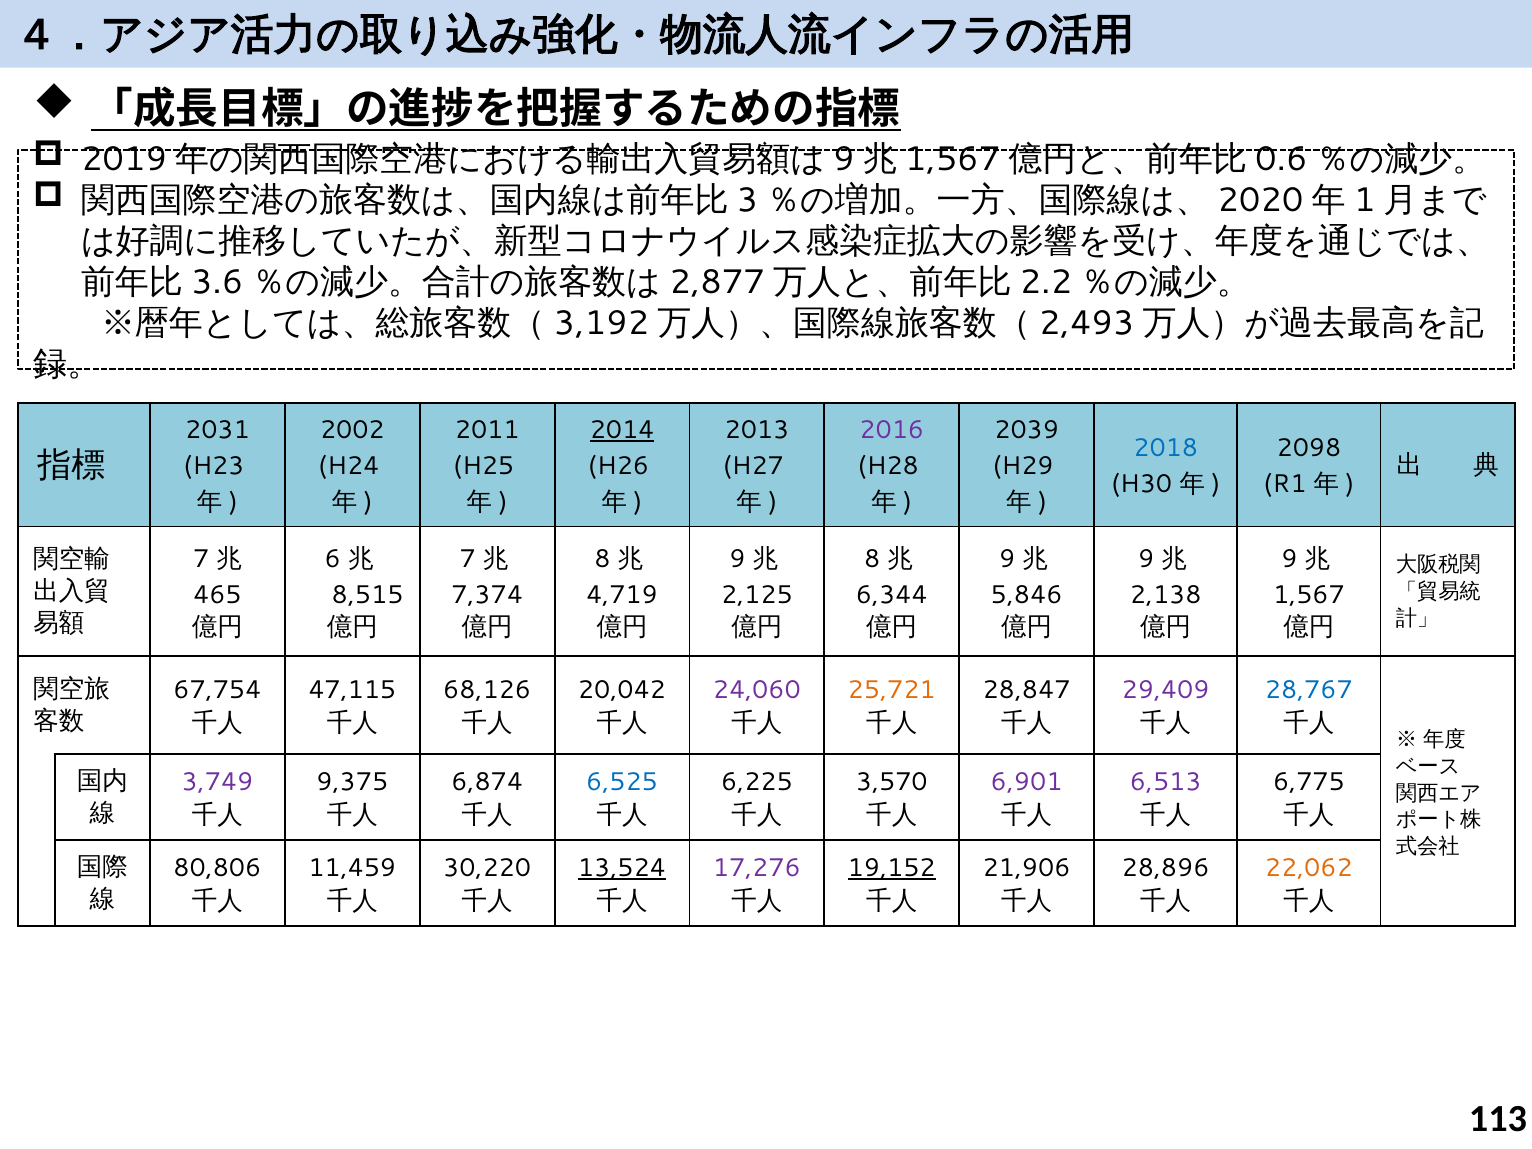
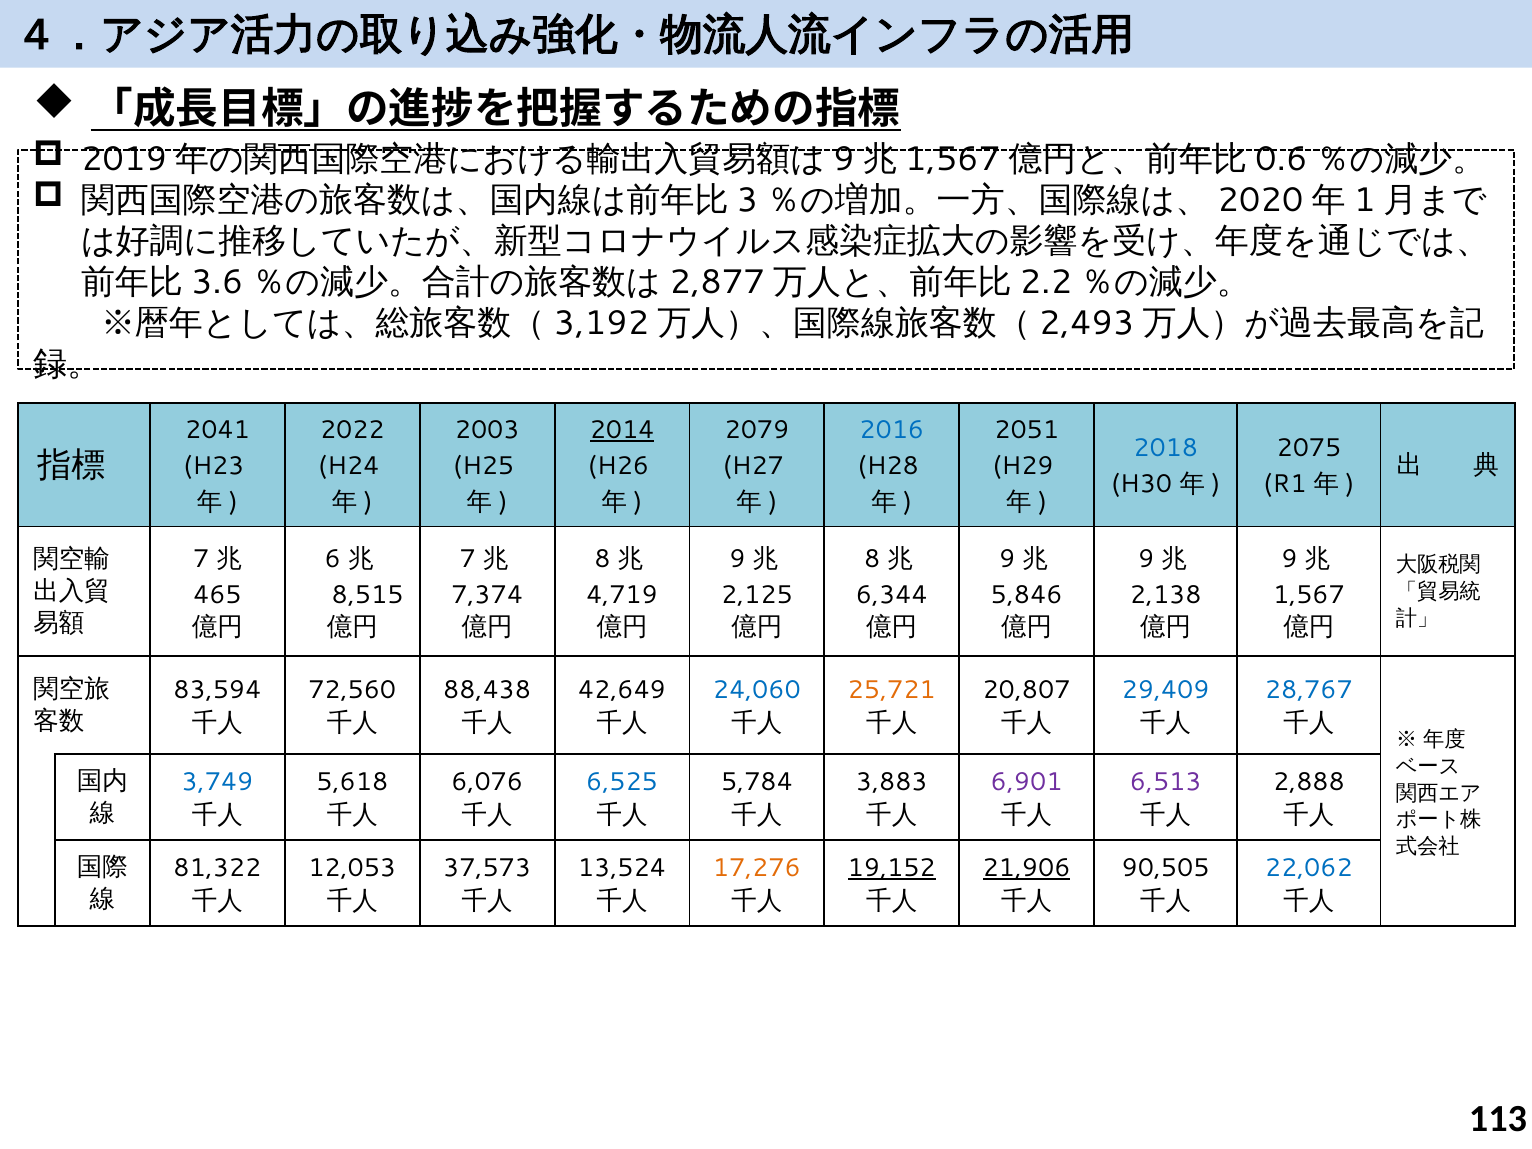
2031: 2031 -> 2041
2002: 2002 -> 2022
2011: 2011 -> 2003
2013: 2013 -> 2079
2016 colour: purple -> blue
2039: 2039 -> 2051
2098: 2098 -> 2075
67,754: 67,754 -> 83,594
47,115: 47,115 -> 72,560
68,126: 68,126 -> 88,438
20,042: 20,042 -> 42,649
24,060 colour: purple -> blue
28,847: 28,847 -> 20,807
29,409 colour: purple -> blue
3,749 colour: purple -> blue
9,375: 9,375 -> 5,618
6,874: 6,874 -> 6,076
6,225: 6,225 -> 5,784
3,570: 3,570 -> 3,883
6,775: 6,775 -> 2,888
80,806: 80,806 -> 81,322
11,459: 11,459 -> 12,053
30,220: 30,220 -> 37,573
13,524 underline: present -> none
17,276 colour: purple -> orange
21,906 underline: none -> present
28,896: 28,896 -> 90,505
22,062 colour: orange -> blue
